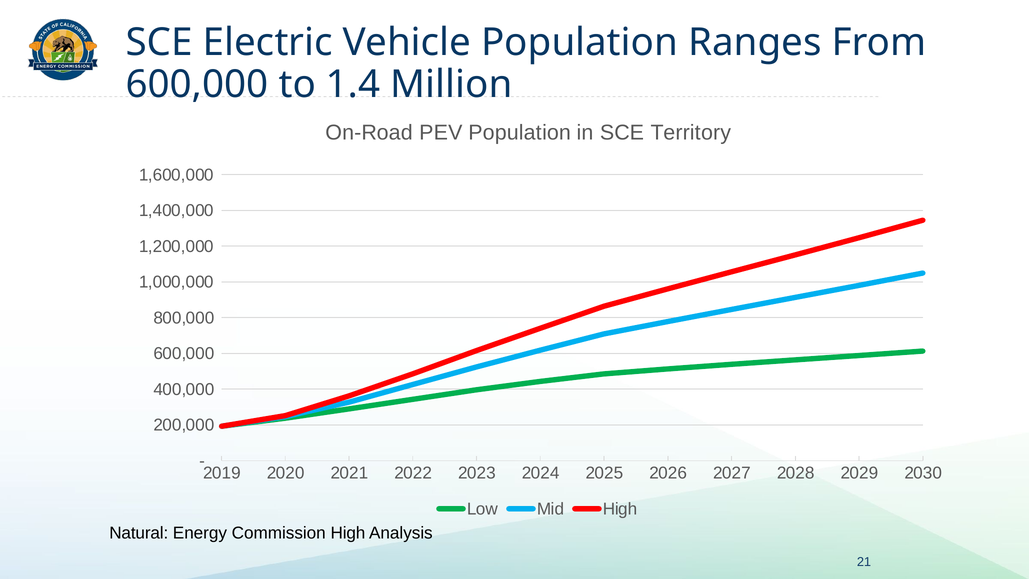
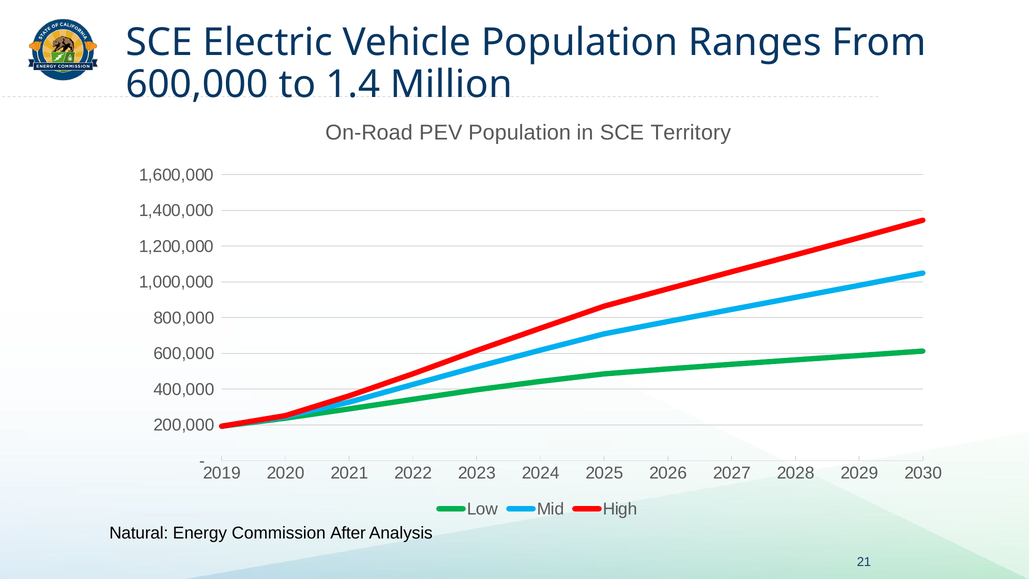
Commission High: High -> After
